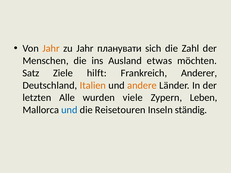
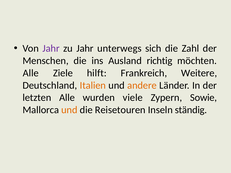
Jahr at (51, 48) colour: orange -> purple
планувати: планувати -> unterwegs
etwas: etwas -> richtig
Satz at (31, 73): Satz -> Alle
Anderer: Anderer -> Weitere
Leben: Leben -> Sowie
und at (69, 110) colour: blue -> orange
